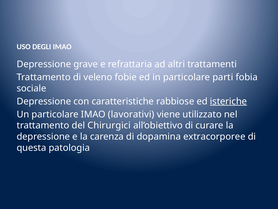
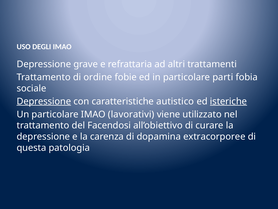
veleno: veleno -> ordine
Depressione at (44, 101) underline: none -> present
rabbiose: rabbiose -> autistico
Chirurgici: Chirurgici -> Facendosi
